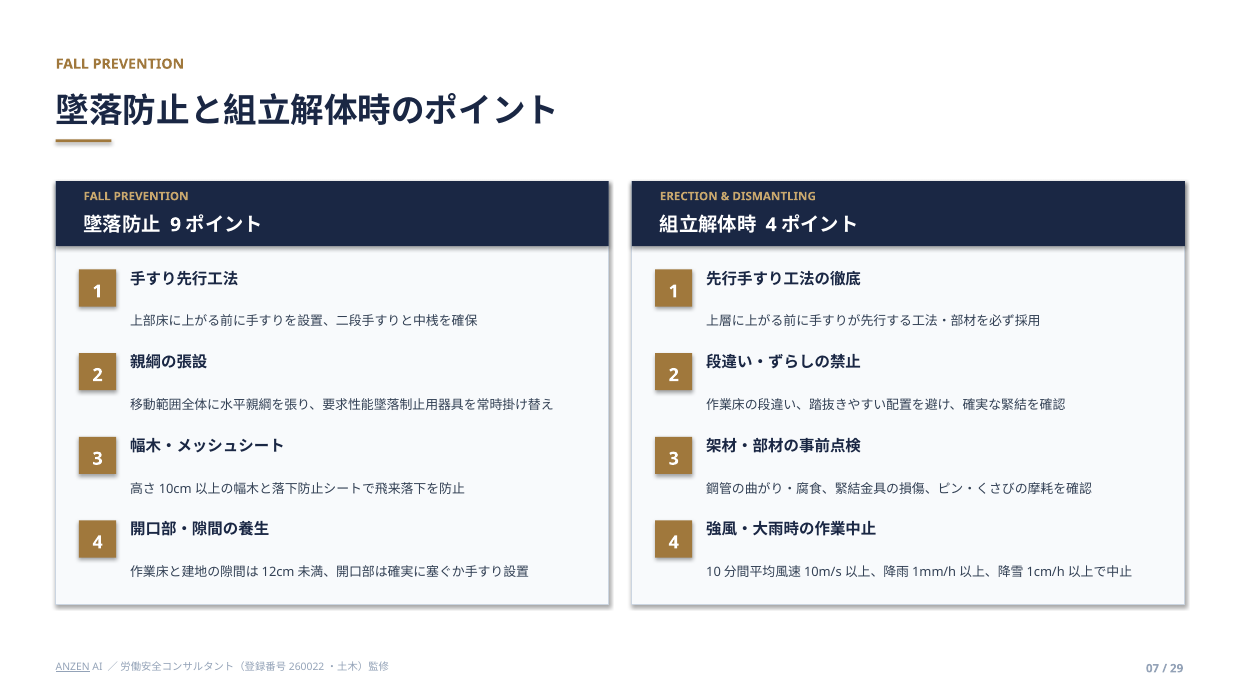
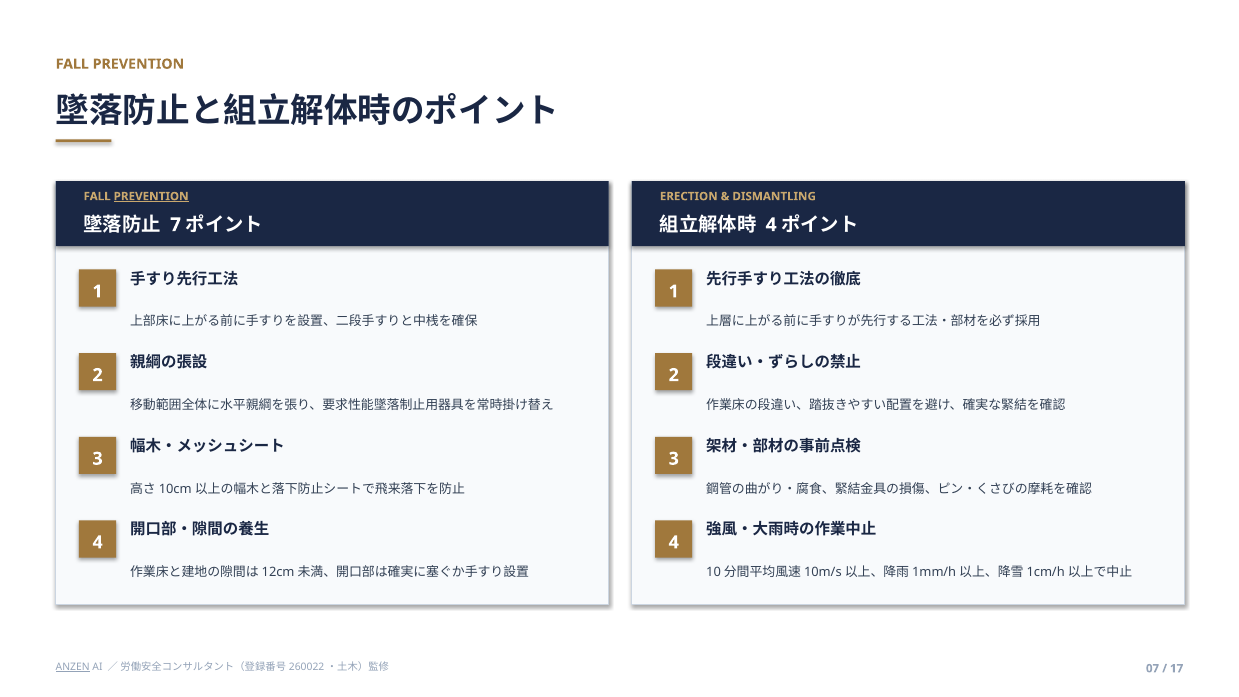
PREVENTION at (151, 196) underline: none -> present
9: 9 -> 7
29: 29 -> 17
